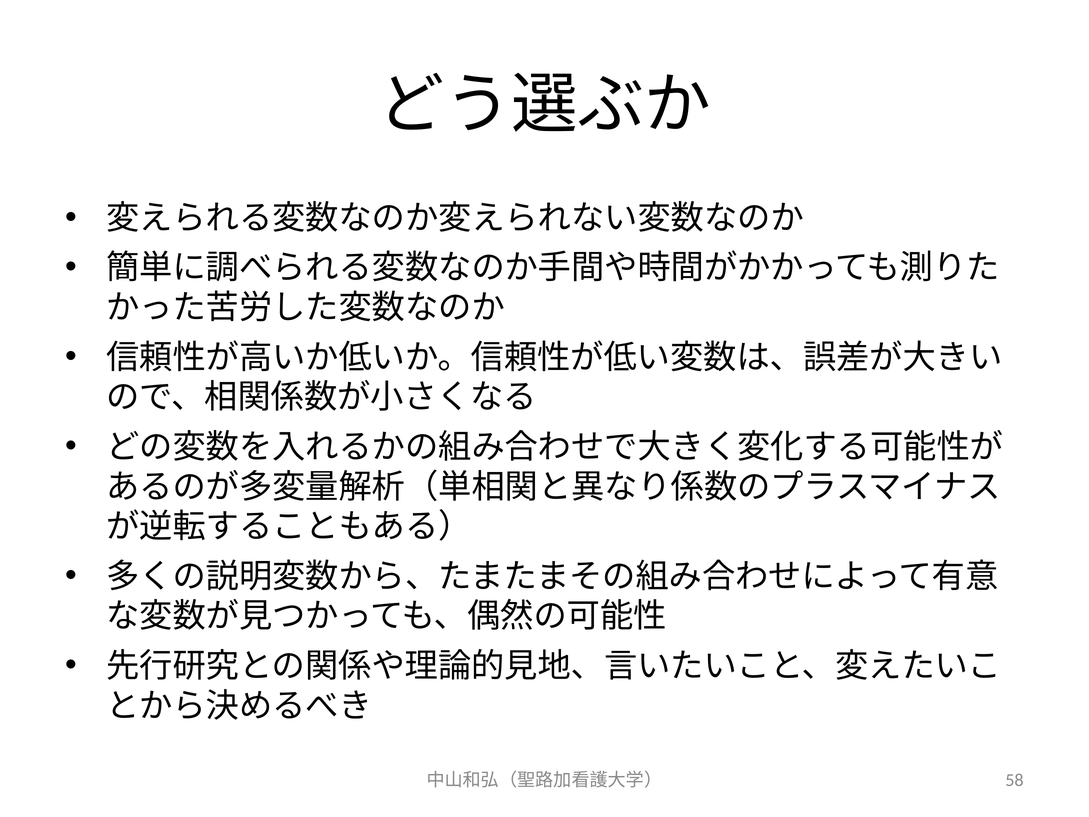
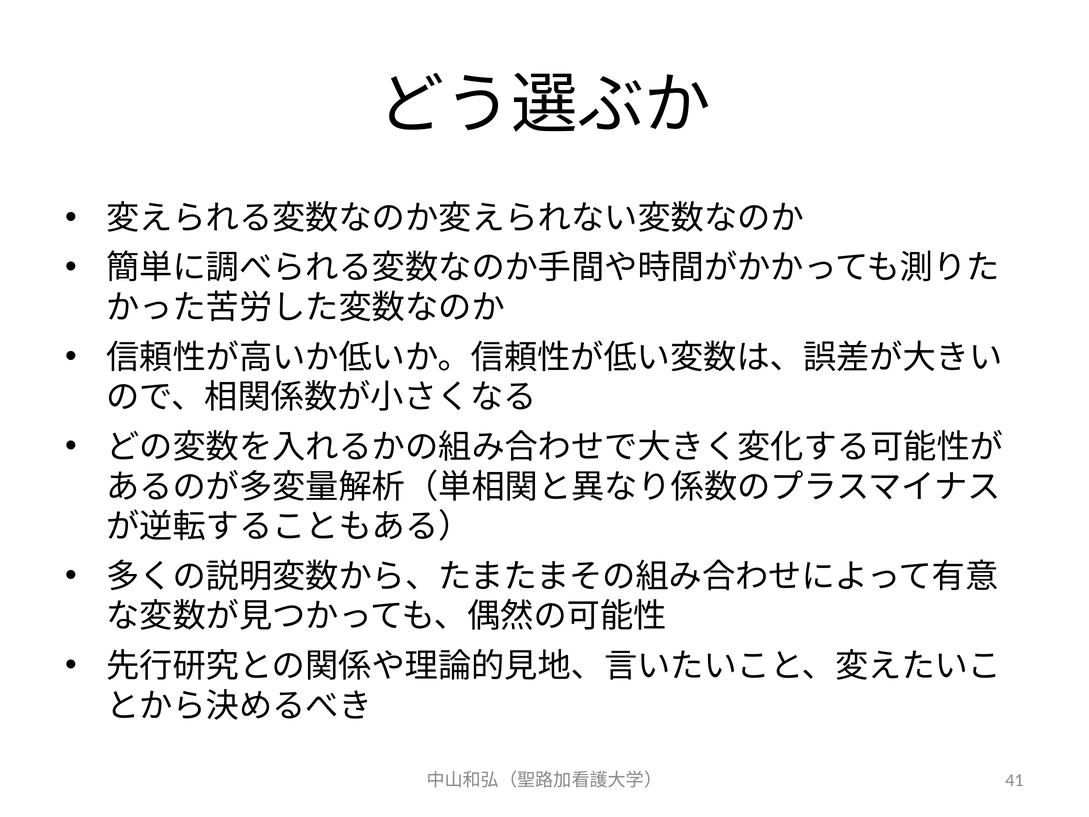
58: 58 -> 41
